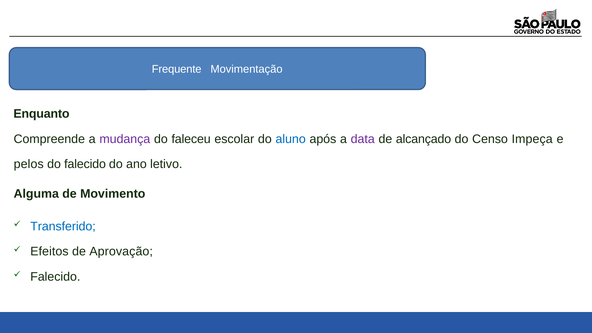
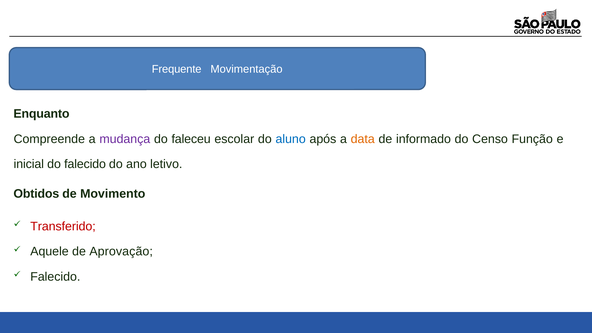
data colour: purple -> orange
alcançado: alcançado -> informado
Impeça: Impeça -> Função
pelos: pelos -> inicial
Alguma: Alguma -> Obtidos
Transferido colour: blue -> red
Efeitos: Efeitos -> Aquele
